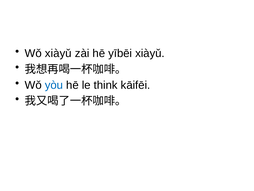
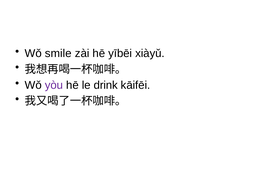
Wǒ xiàyǔ: xiàyǔ -> smile
yòu colour: blue -> purple
think: think -> drink
